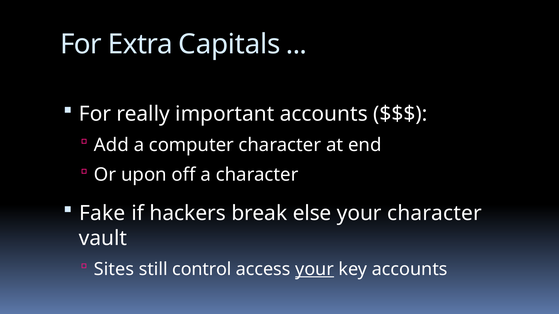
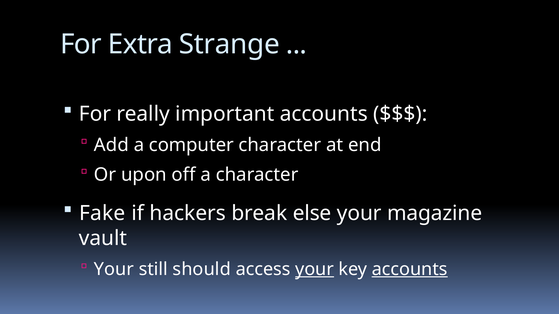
Capitals: Capitals -> Strange
your character: character -> magazine
Sites at (114, 269): Sites -> Your
control: control -> should
accounts at (410, 269) underline: none -> present
